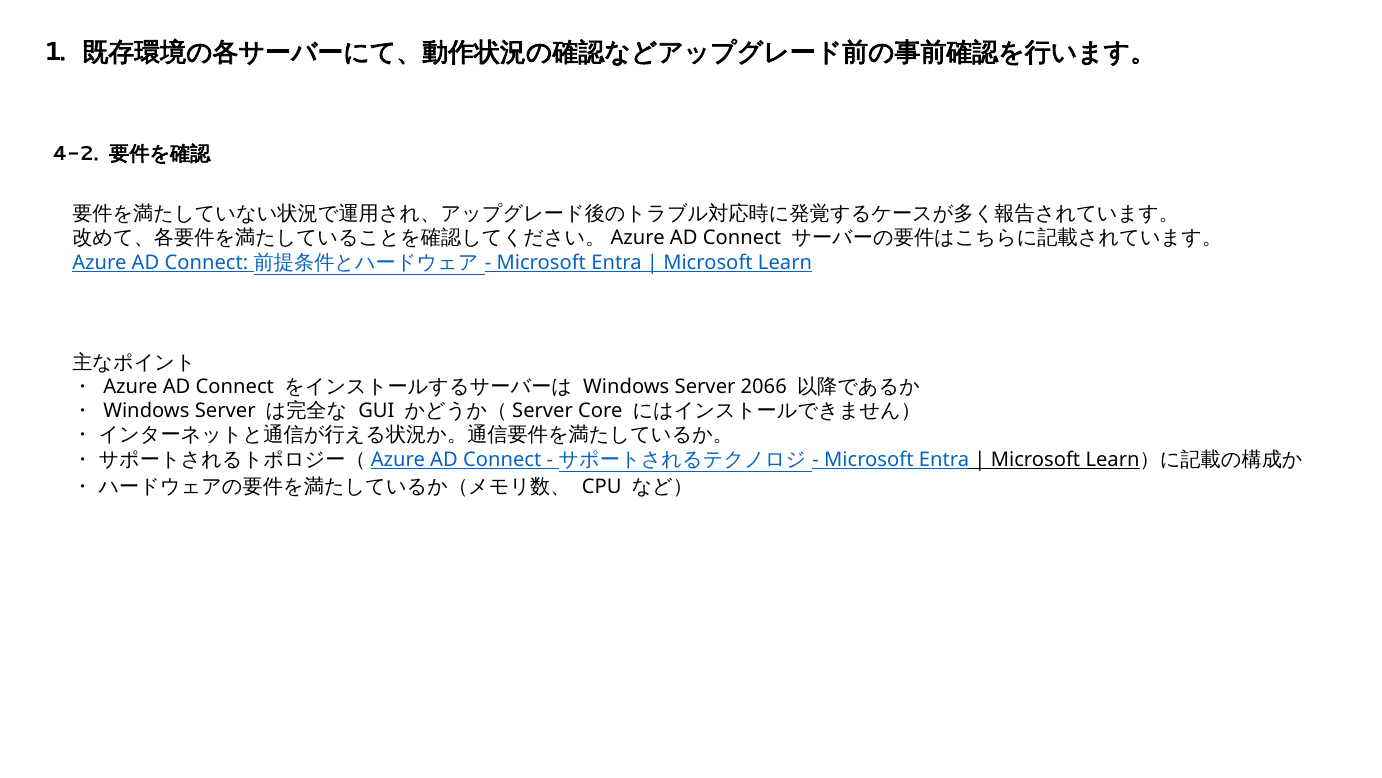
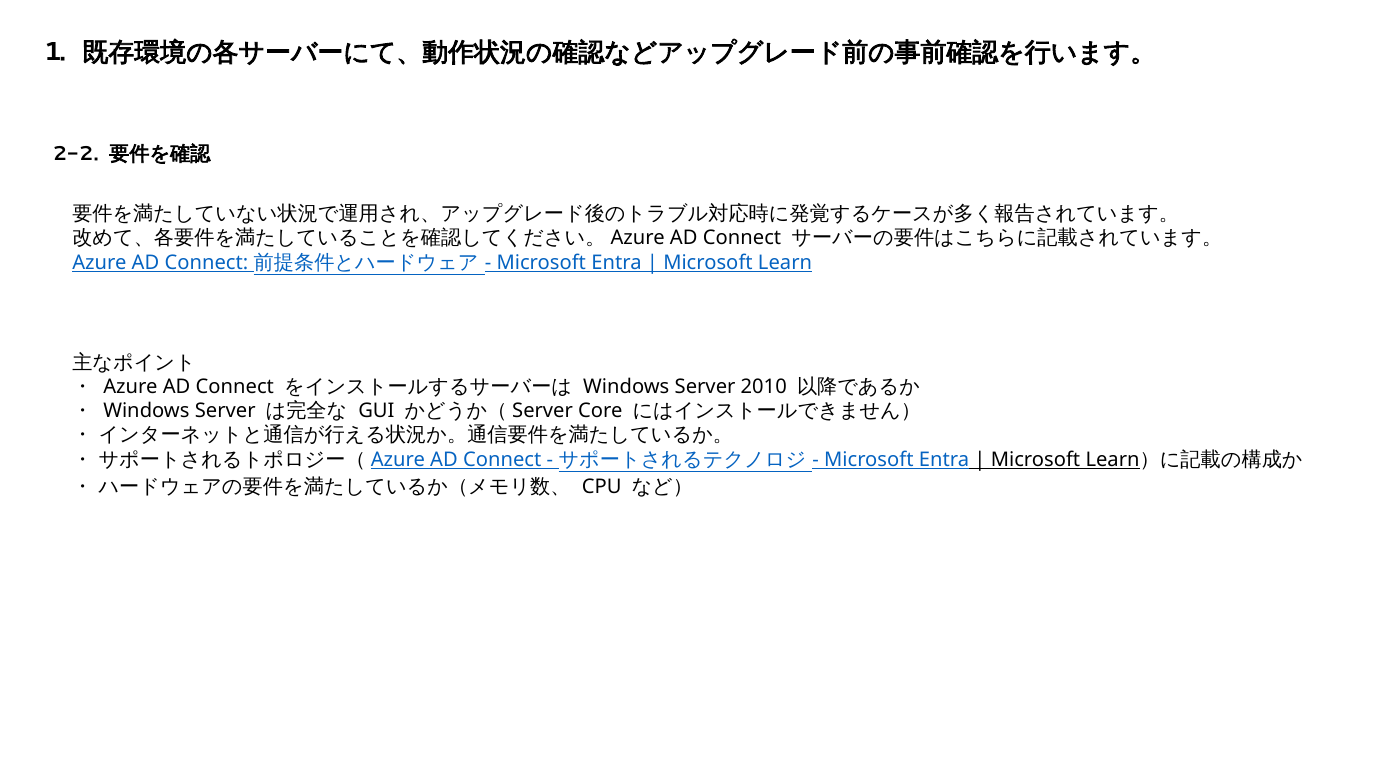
4-2: 4-2 -> 2-2
2066: 2066 -> 2010
